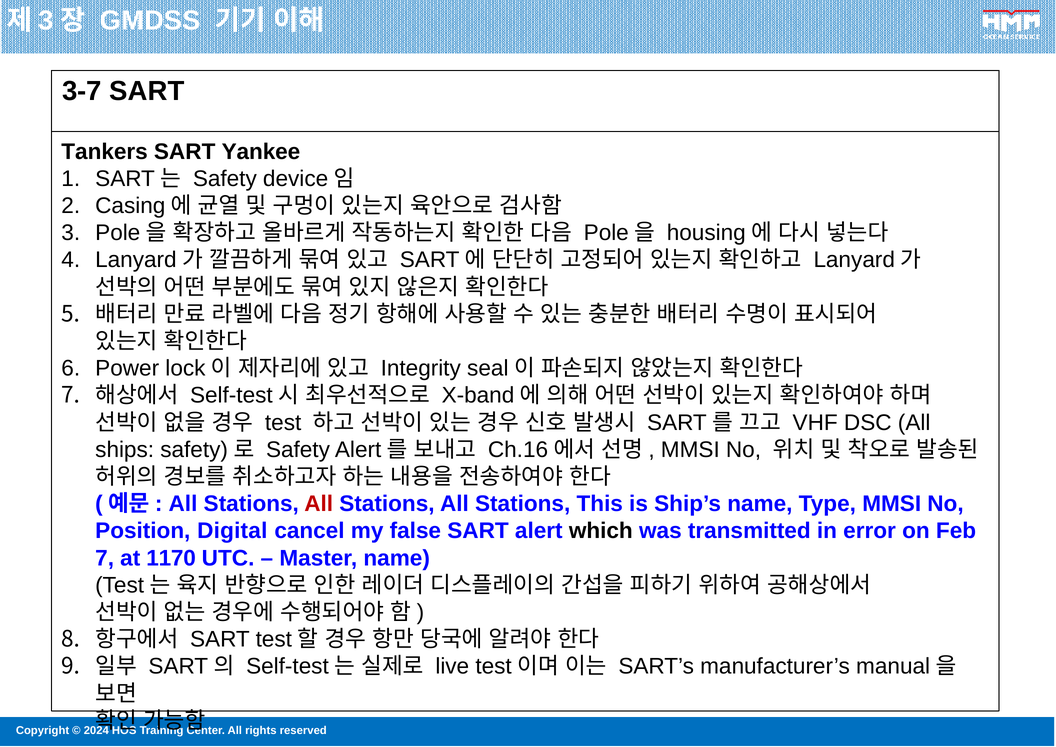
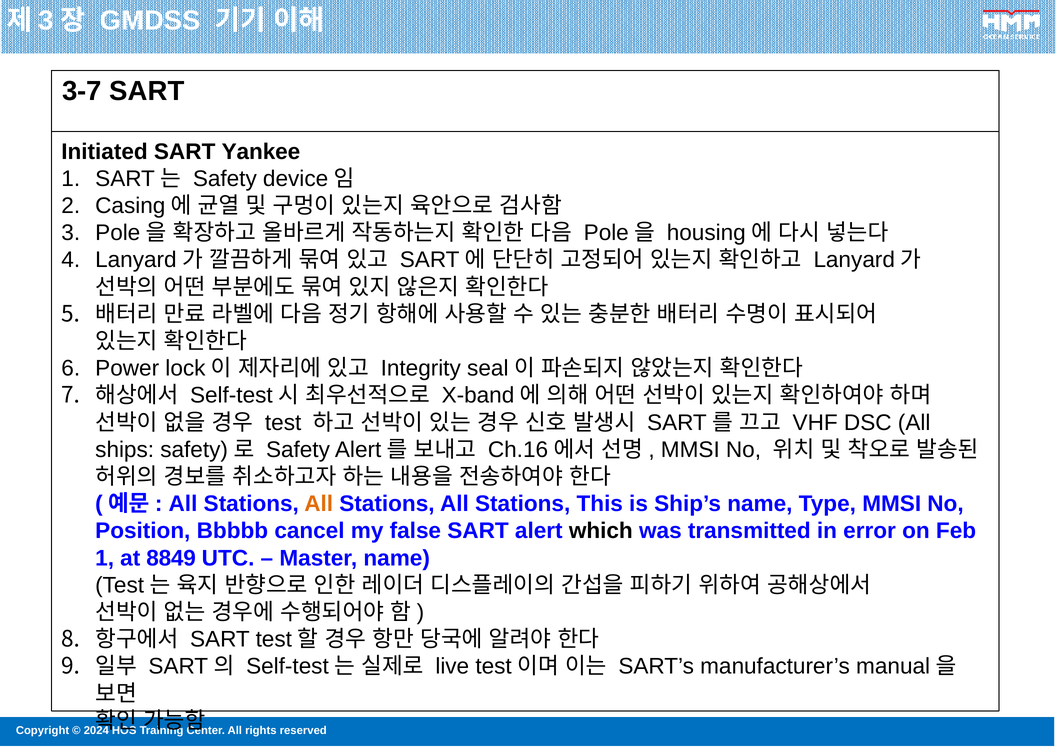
Tankers: Tankers -> Initiated
All at (319, 504) colour: red -> orange
Digital: Digital -> Bbbbb
7 at (105, 558): 7 -> 1
1170: 1170 -> 8849
